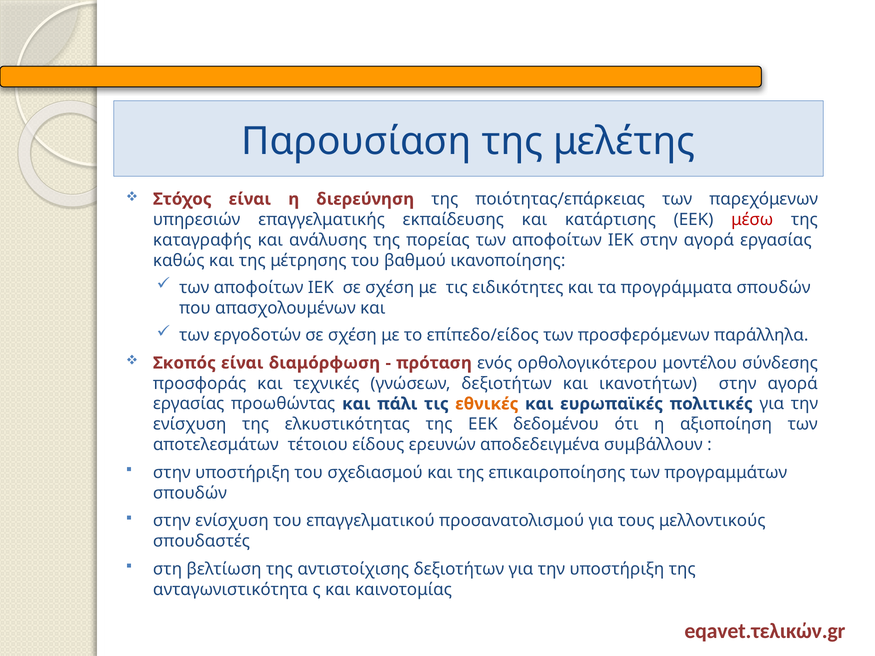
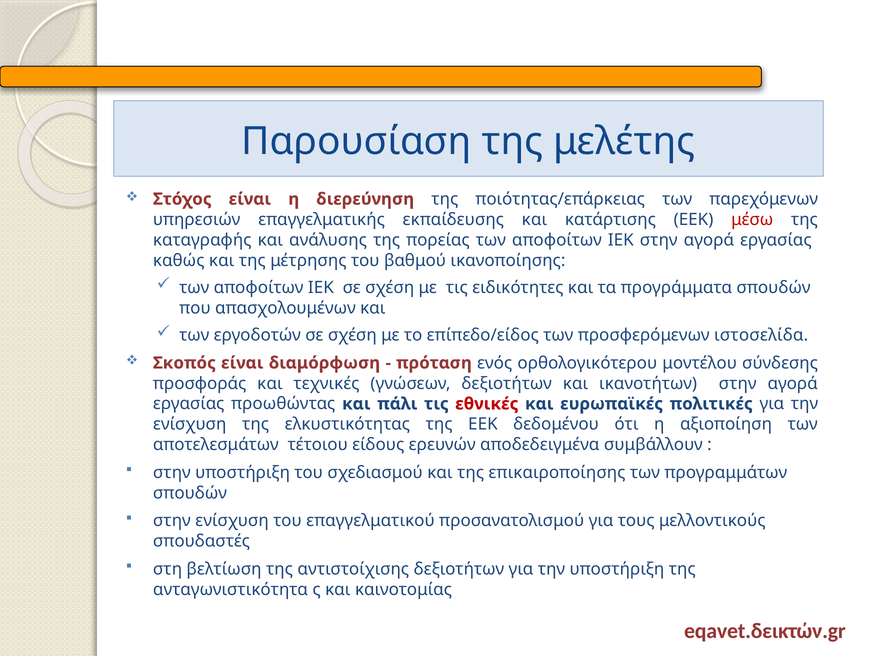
παράλληλα: παράλληλα -> ιστοσελίδα
εθνικές colour: orange -> red
eqavet.τελικών.gr: eqavet.τελικών.gr -> eqavet.δεικτών.gr
